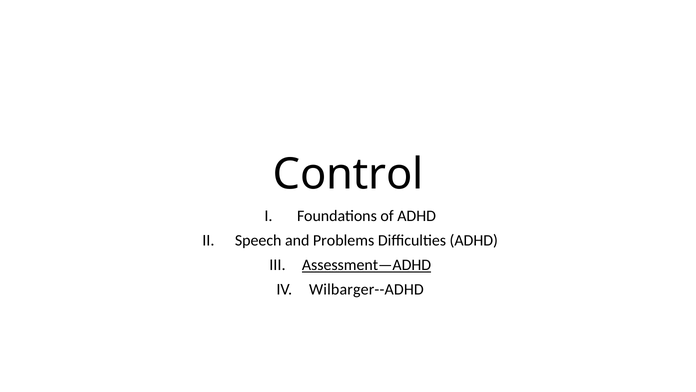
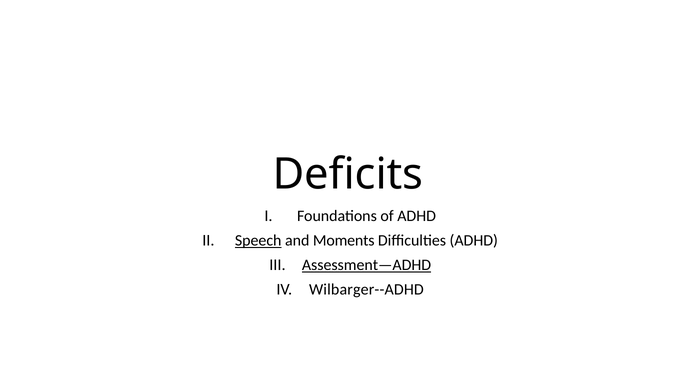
Control: Control -> Deficits
Speech underline: none -> present
Problems: Problems -> Moments
